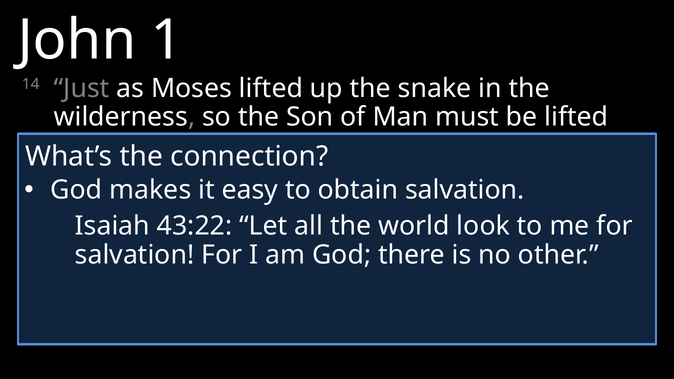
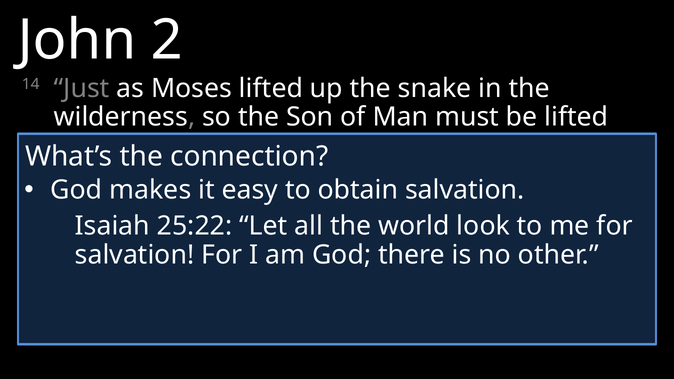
1: 1 -> 2
43:22: 43:22 -> 25:22
